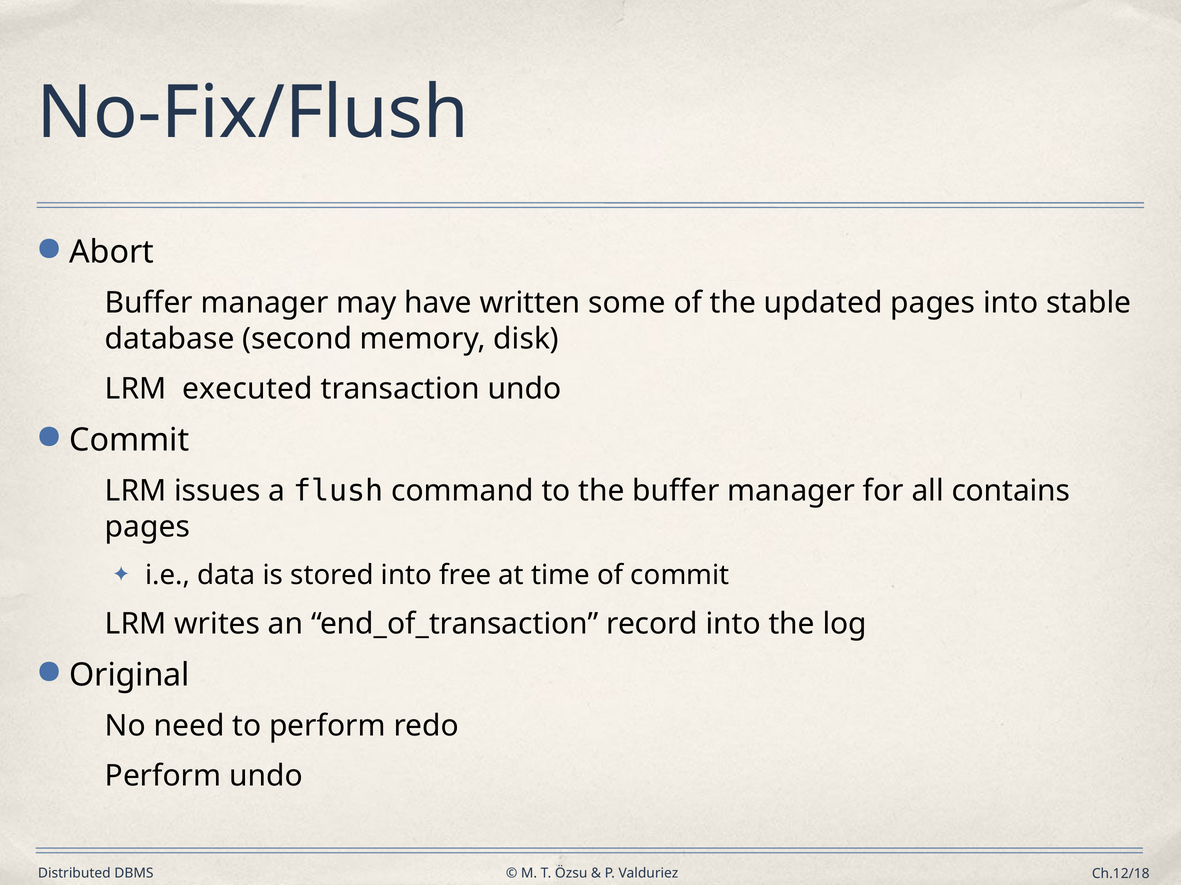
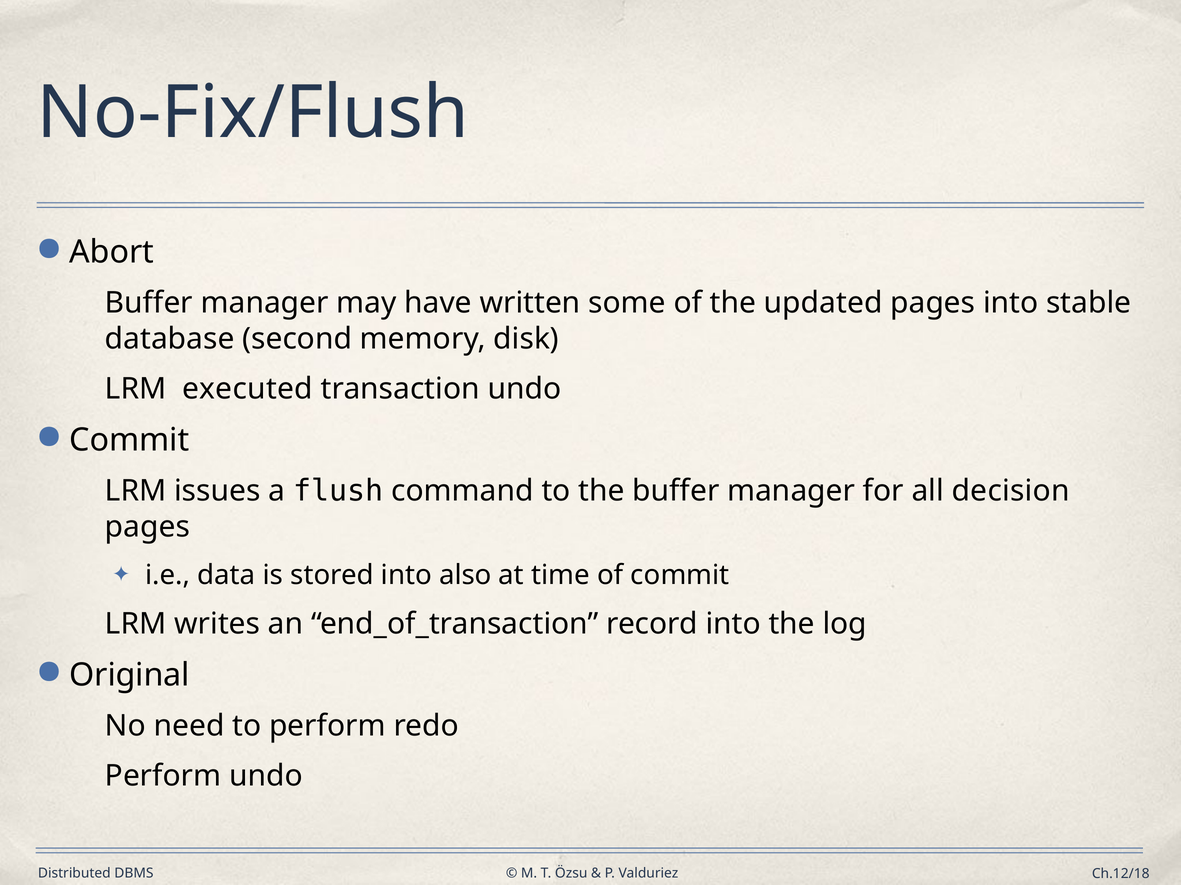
contains: contains -> decision
free: free -> also
